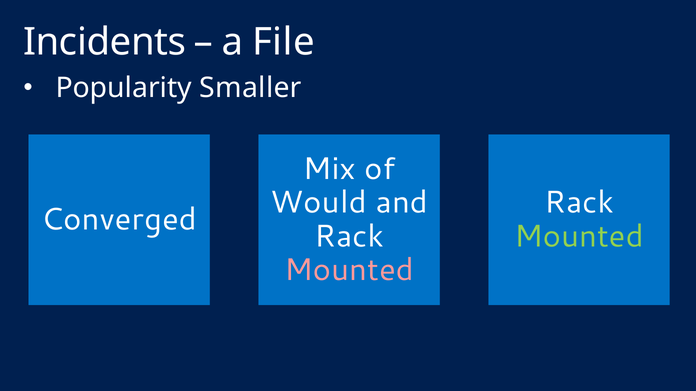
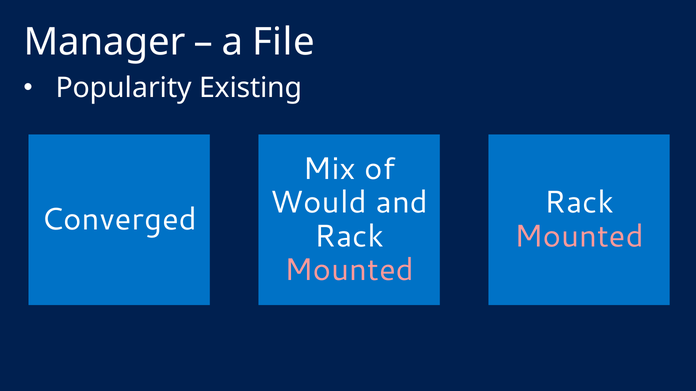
Incidents: Incidents -> Manager
Smaller: Smaller -> Existing
Mounted at (579, 237) colour: light green -> pink
